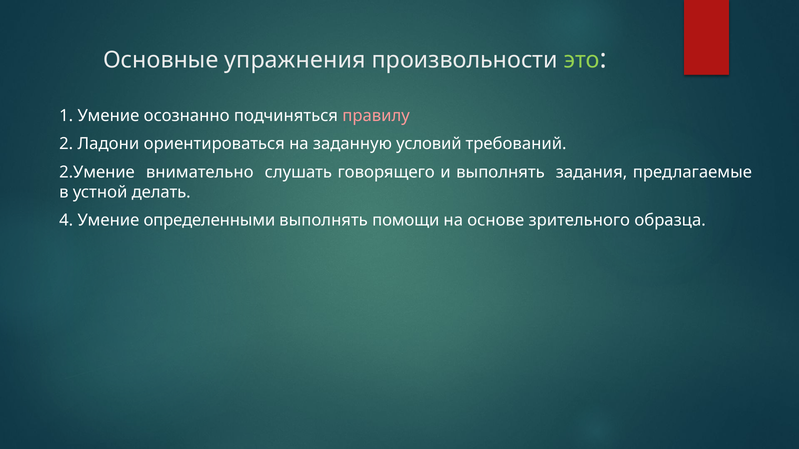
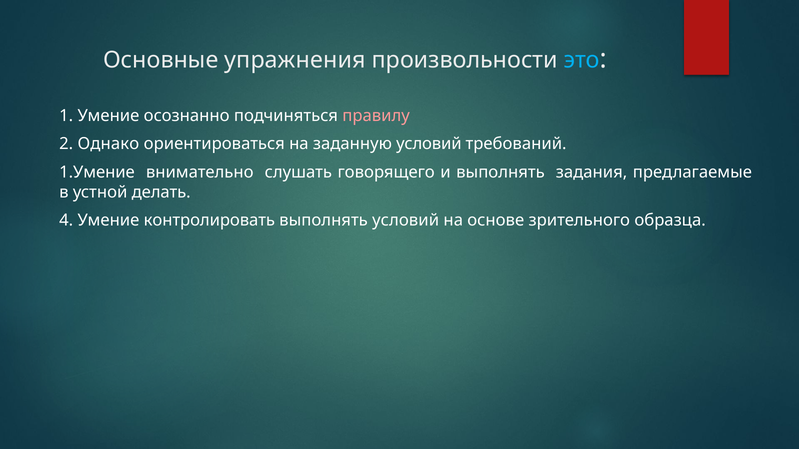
это colour: light green -> light blue
Ладони: Ладони -> Однако
2.Умение: 2.Умение -> 1.Умение
определенными: определенными -> контролировать
выполнять помощи: помощи -> условий
